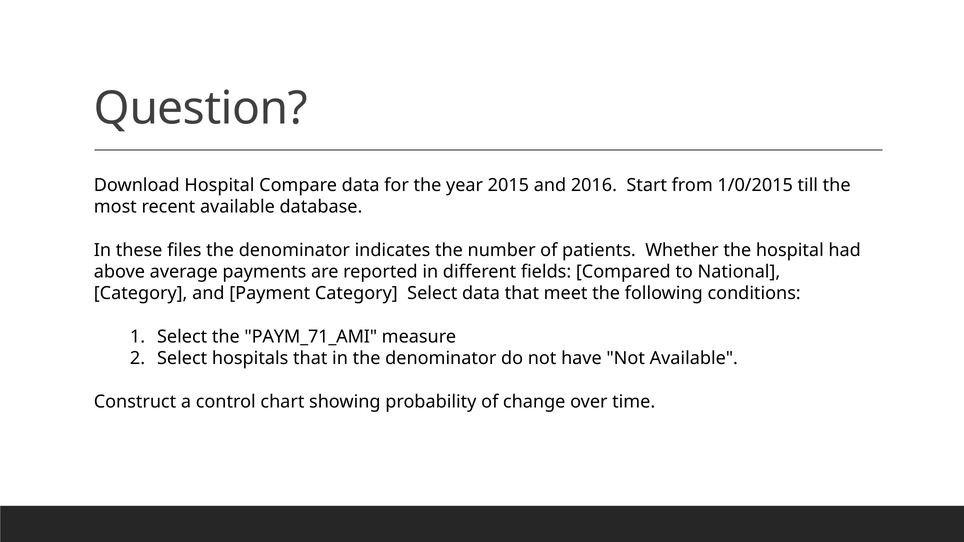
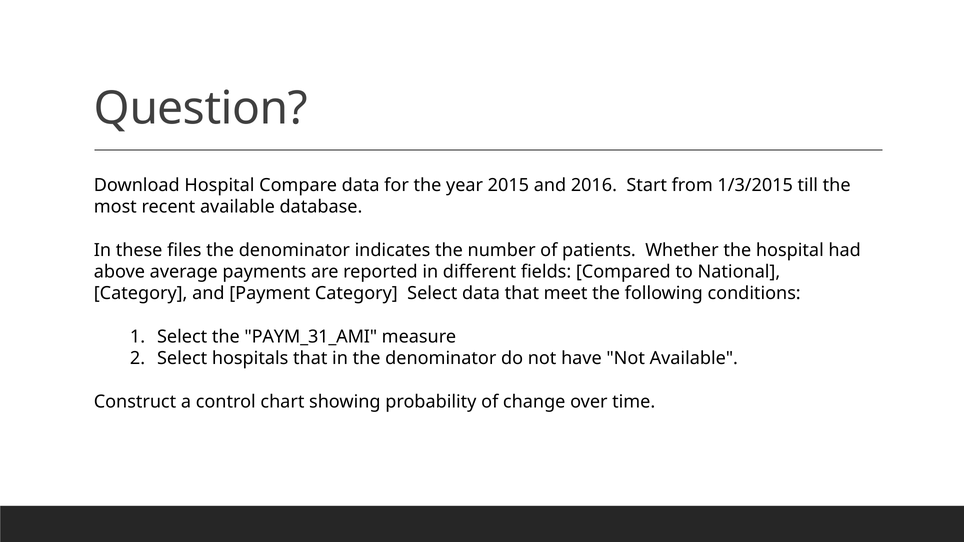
1/0/2015: 1/0/2015 -> 1/3/2015
PAYM_71_AMI: PAYM_71_AMI -> PAYM_31_AMI
